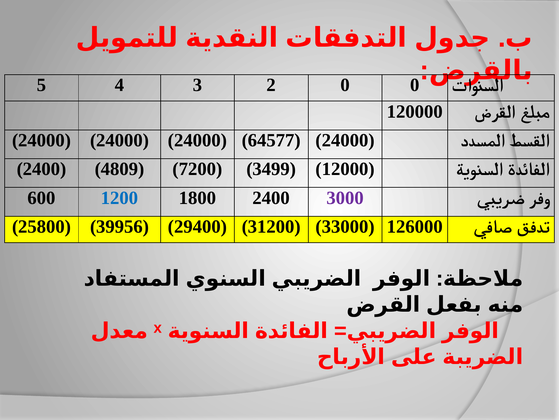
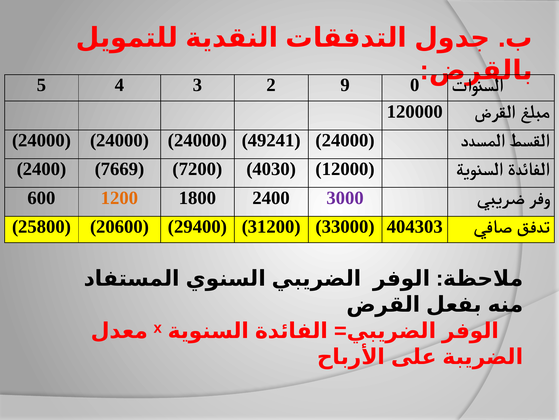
2 0: 0 -> 9
64577: 64577 -> 49241
4809: 4809 -> 7669
3499: 3499 -> 4030
1200 colour: blue -> orange
39956: 39956 -> 20600
126000: 126000 -> 404303
